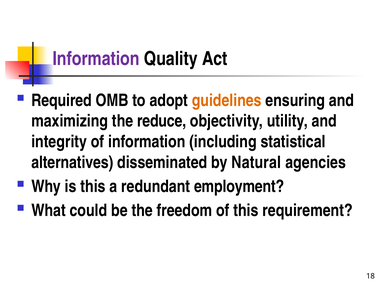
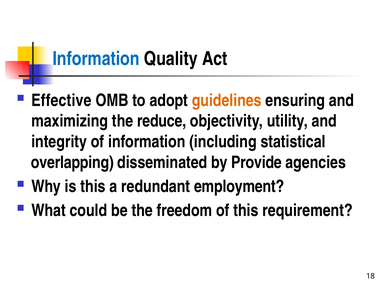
Information at (96, 59) colour: purple -> blue
Required: Required -> Effective
alternatives: alternatives -> overlapping
Natural: Natural -> Provide
